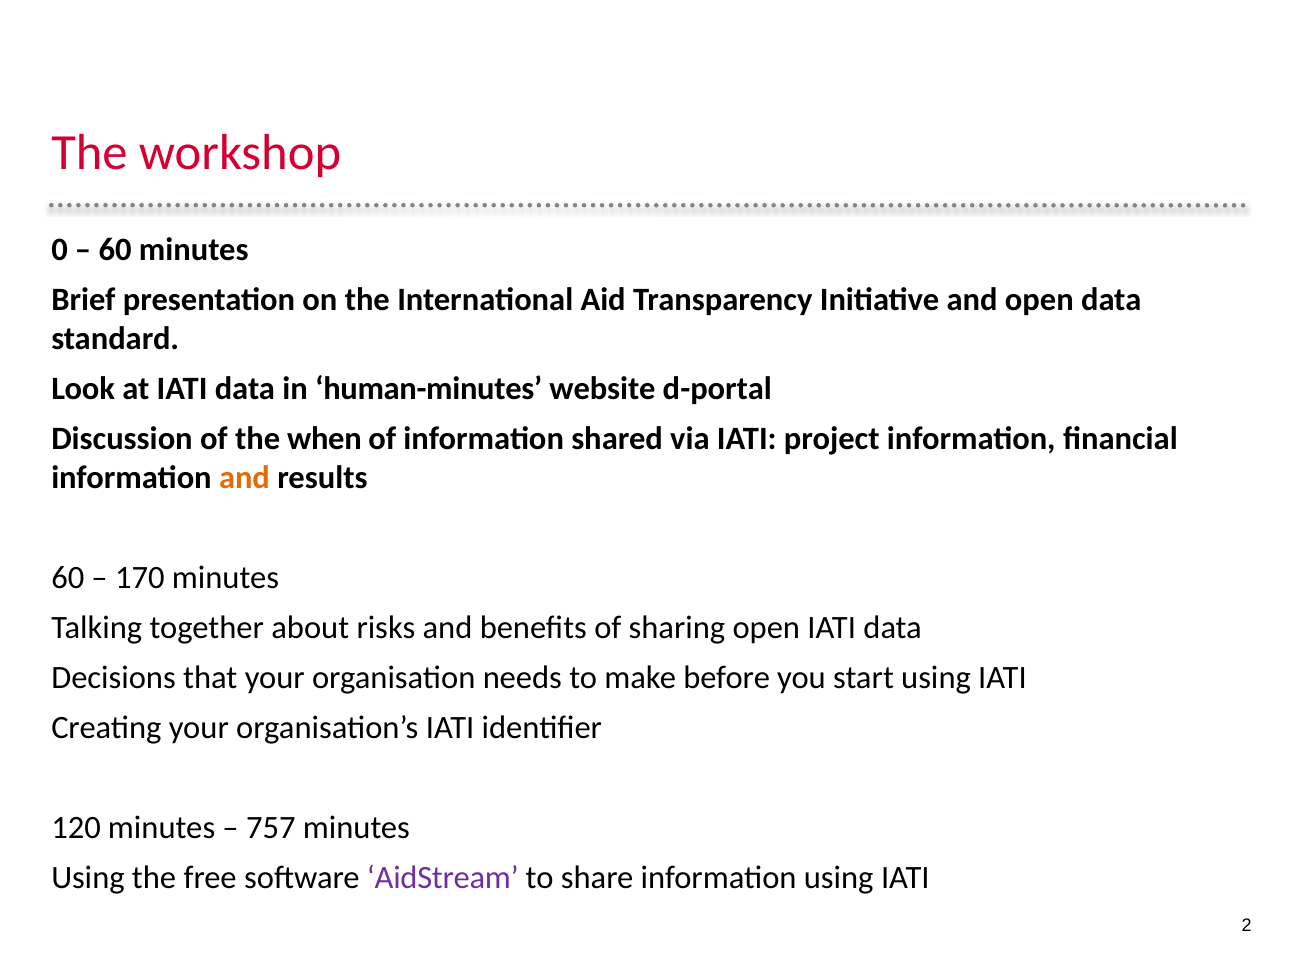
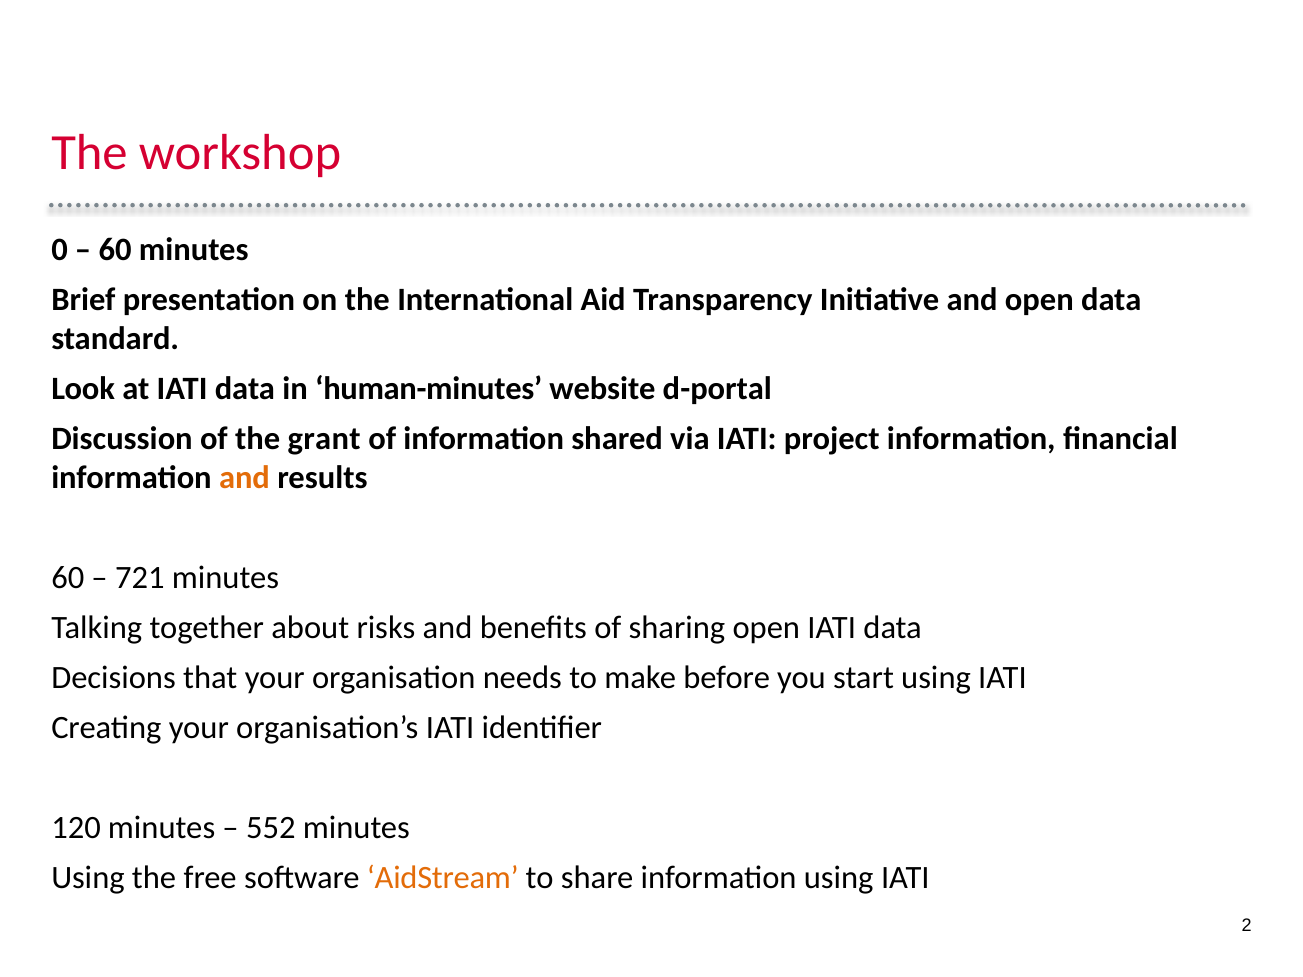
when: when -> grant
170: 170 -> 721
757: 757 -> 552
AidStream colour: purple -> orange
